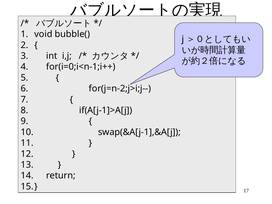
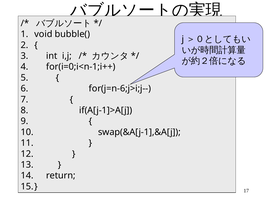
for(j=n-2;j>i;j--: for(j=n-2;j>i;j-- -> for(j=n-6;j>i;j--
